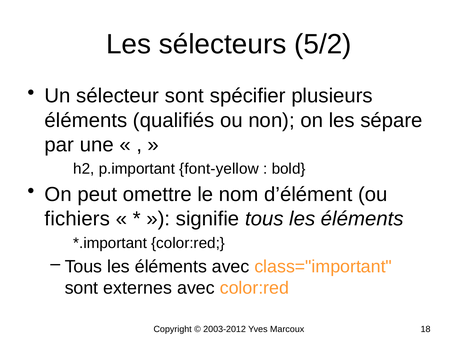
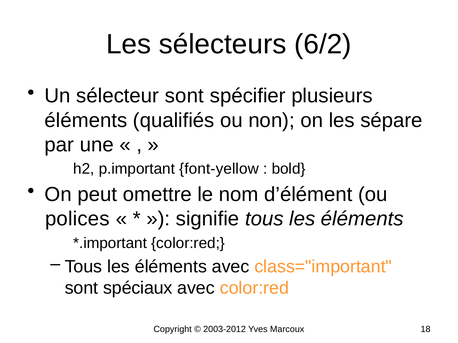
5/2: 5/2 -> 6/2
fichiers: fichiers -> polices
externes: externes -> spéciaux
